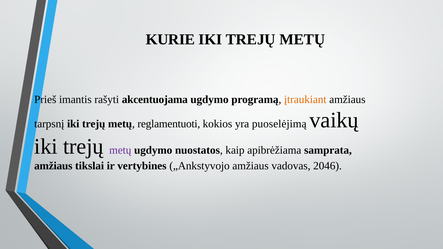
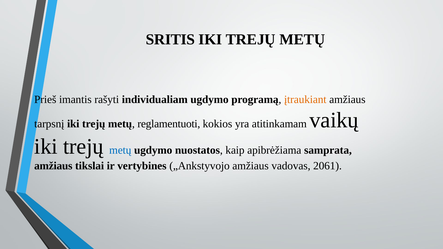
KURIE: KURIE -> SRITIS
akcentuojama: akcentuojama -> individualiam
puoselėjimą: puoselėjimą -> atitinkamam
metų at (120, 150) colour: purple -> blue
2046: 2046 -> 2061
